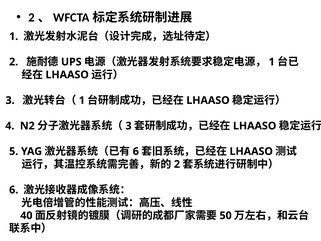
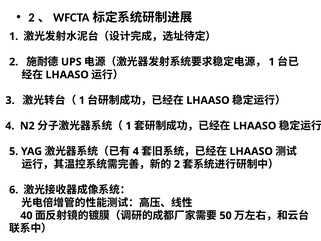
3 at (129, 126): 3 -> 1
6 at (136, 151): 6 -> 4
